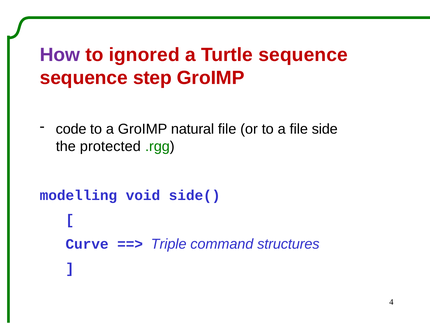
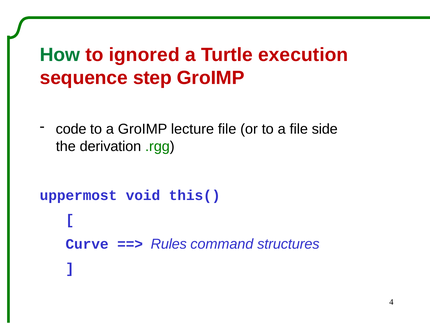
How colour: purple -> green
Turtle sequence: sequence -> execution
natural: natural -> lecture
protected: protected -> derivation
modelling: modelling -> uppermost
side(: side( -> this(
Triple: Triple -> Rules
